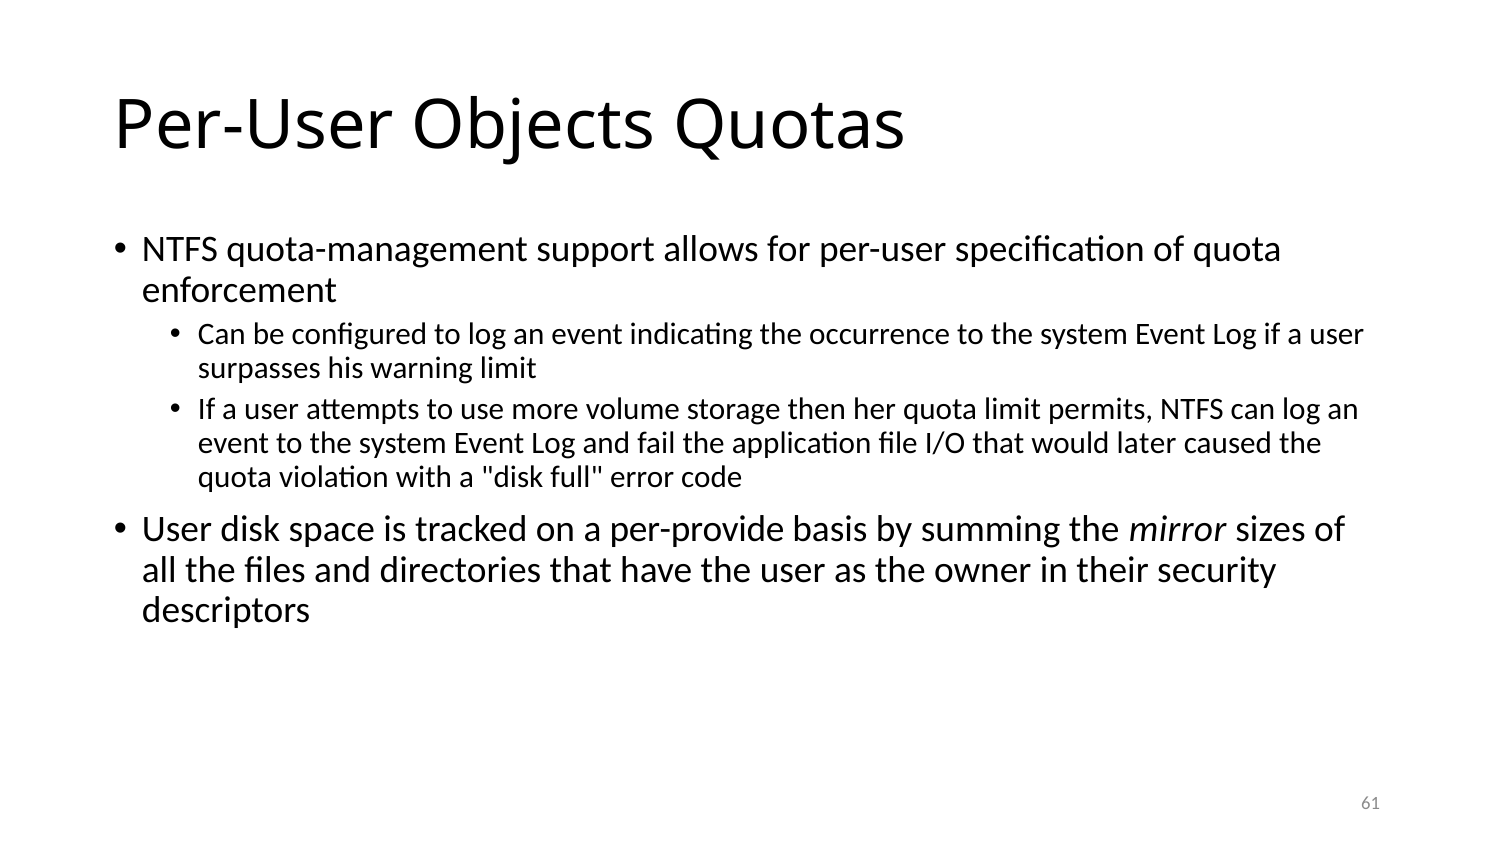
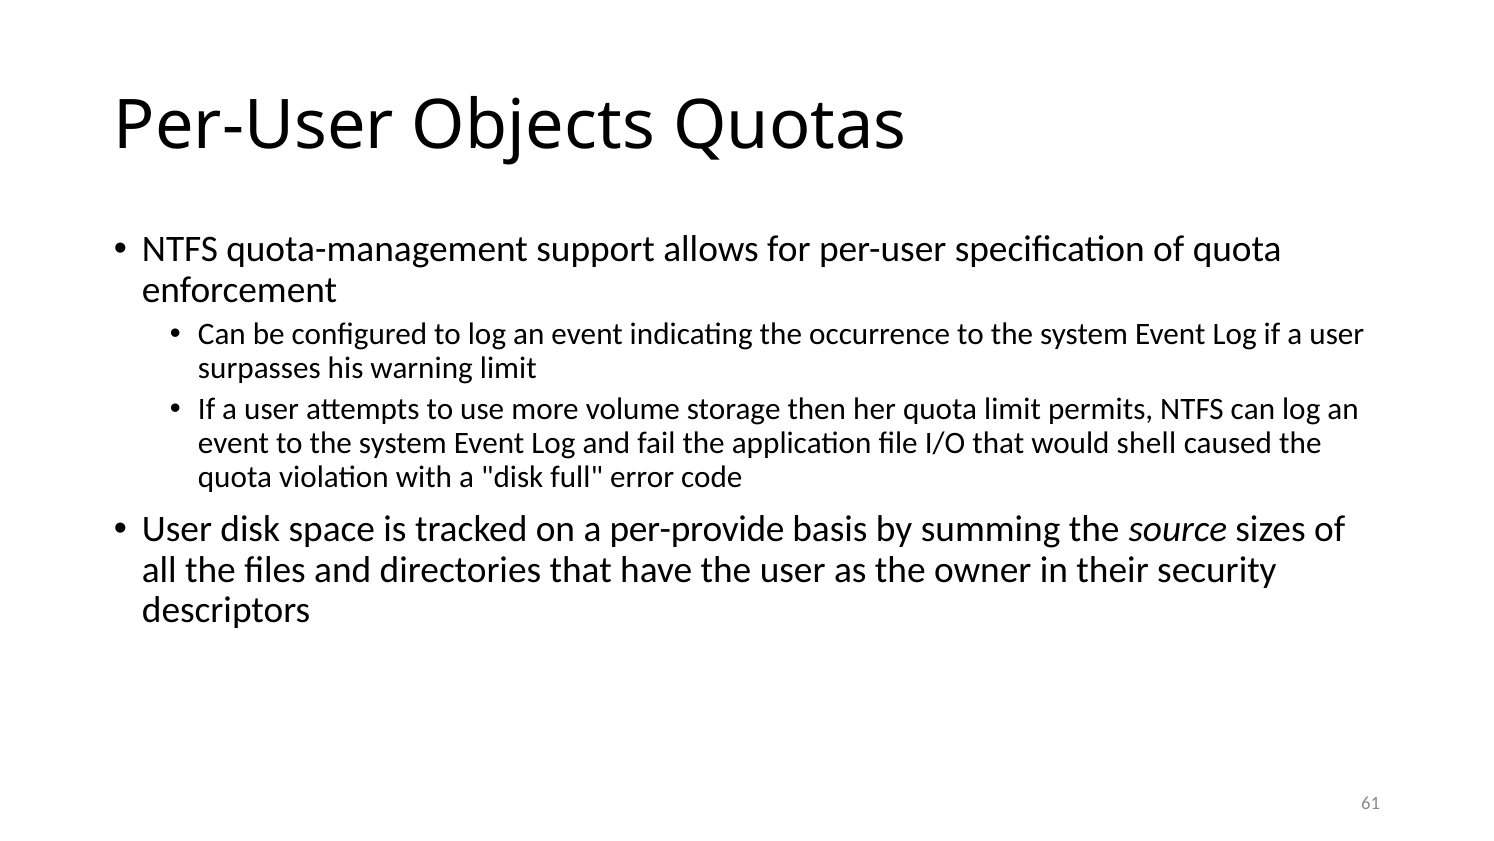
later: later -> shell
mirror: mirror -> source
